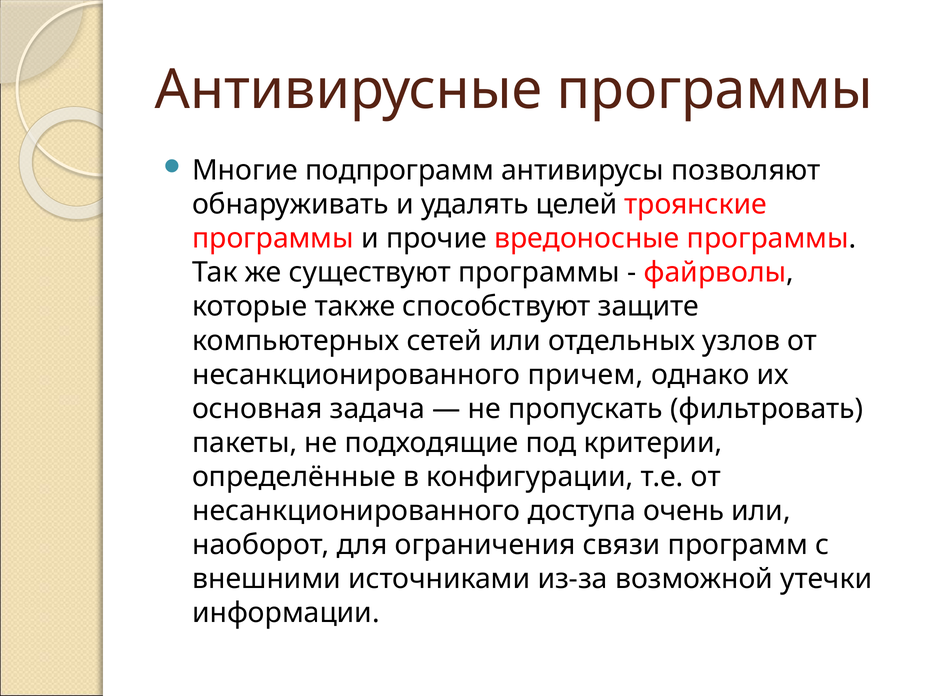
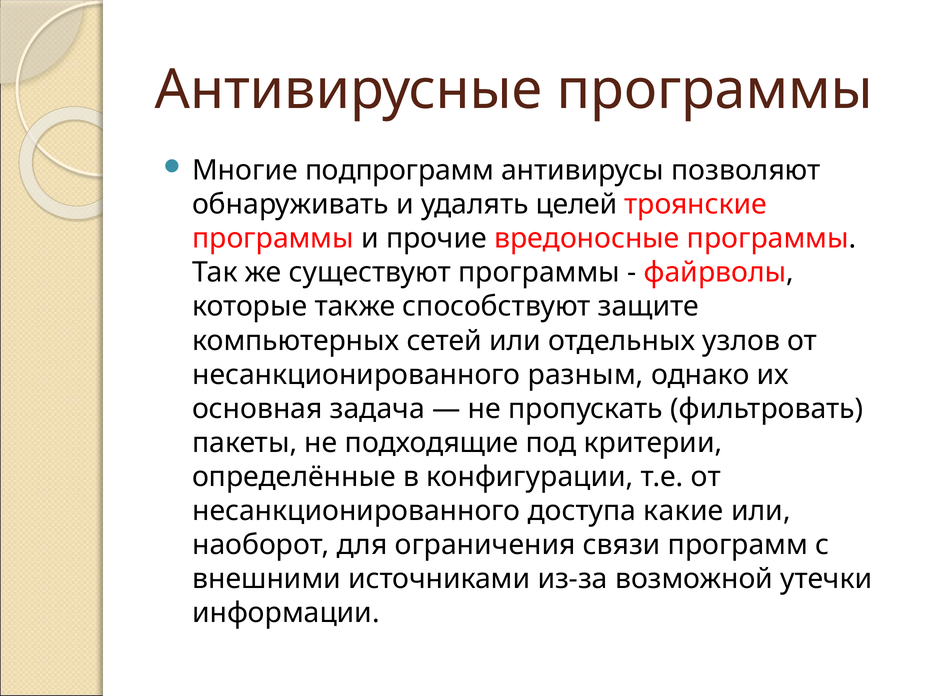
причем: причем -> разным
очень: очень -> какие
